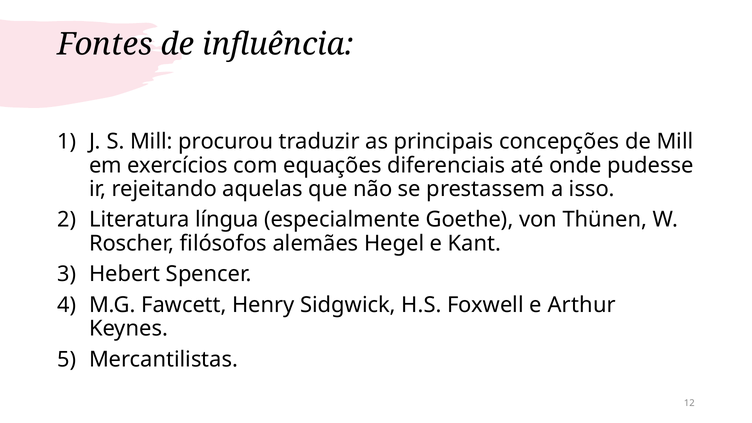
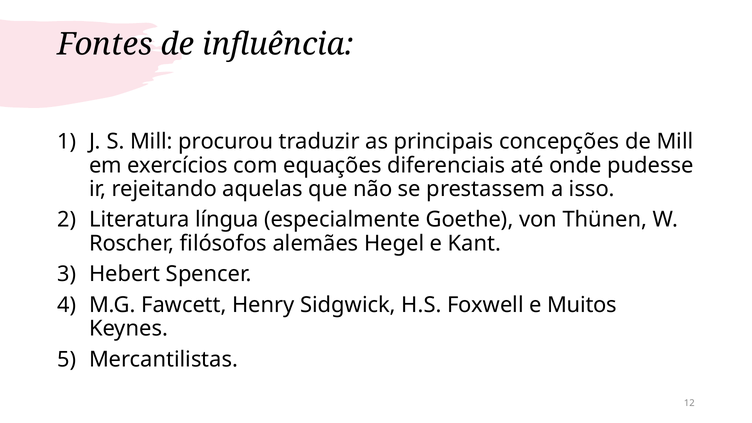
Arthur: Arthur -> Muitos
